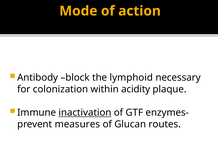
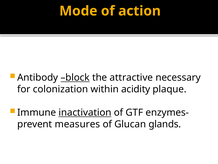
block underline: none -> present
lymphoid: lymphoid -> attractive
routes: routes -> glands
